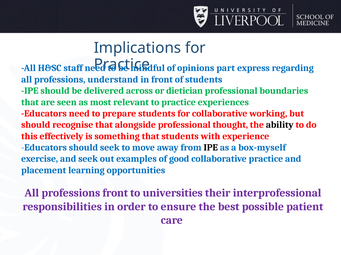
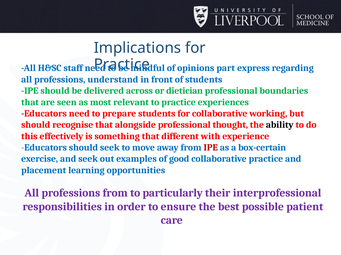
that students: students -> different
IPE at (211, 148) colour: black -> red
box-myself: box-myself -> box-certain
professions front: front -> from
universities: universities -> particularly
